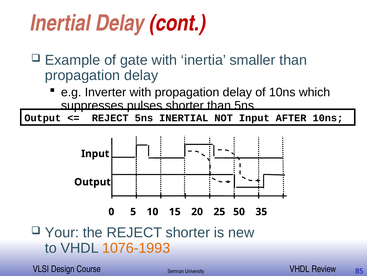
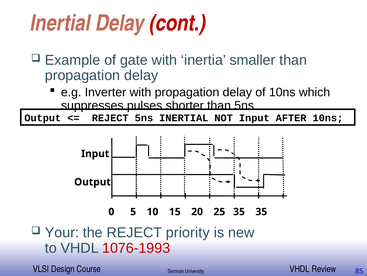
25 50: 50 -> 35
REJECT shorter: shorter -> priority
1076-1993 colour: orange -> red
